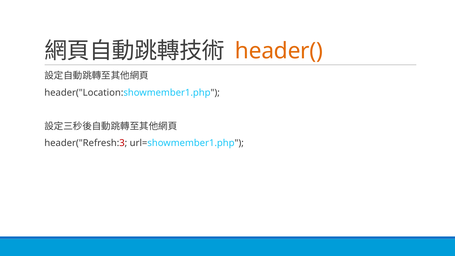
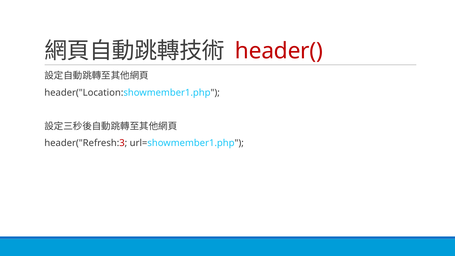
header( colour: orange -> red
